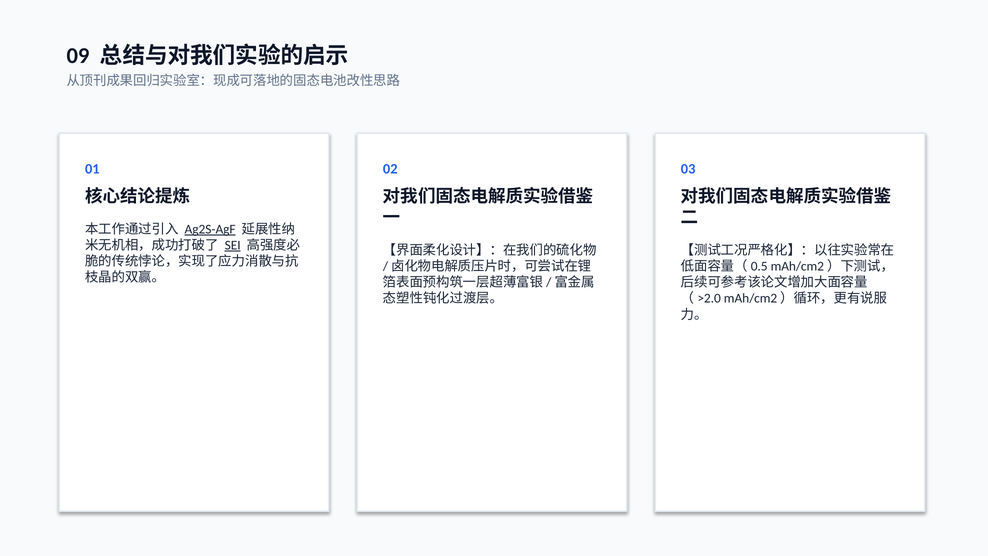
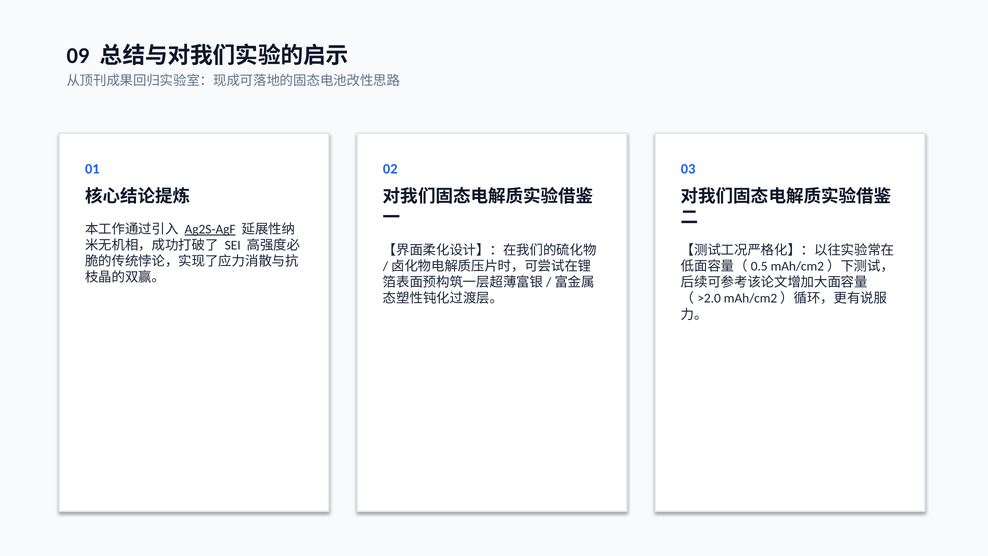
SEI underline: present -> none
